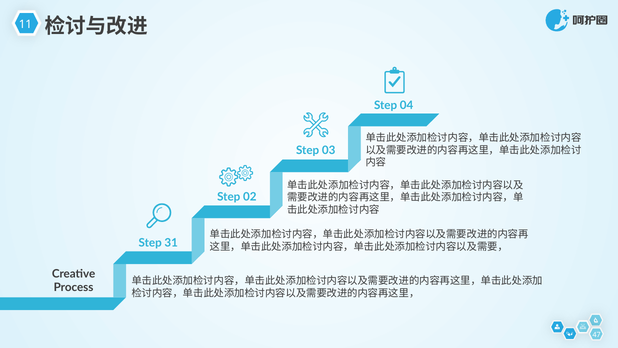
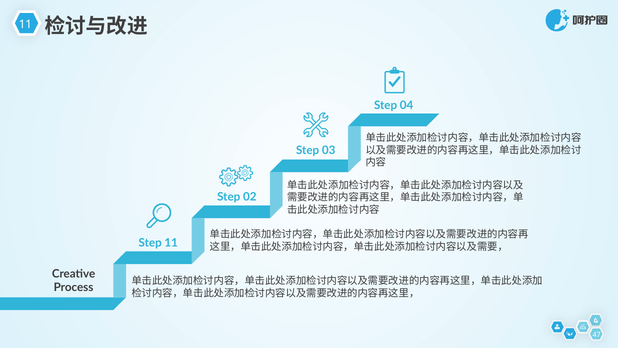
Step 31: 31 -> 11
